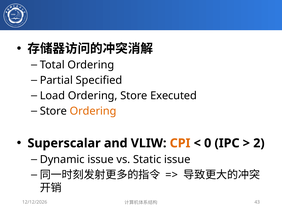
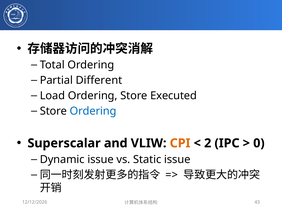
Specified: Specified -> Different
Ordering at (93, 111) colour: orange -> blue
0: 0 -> 2
2: 2 -> 0
